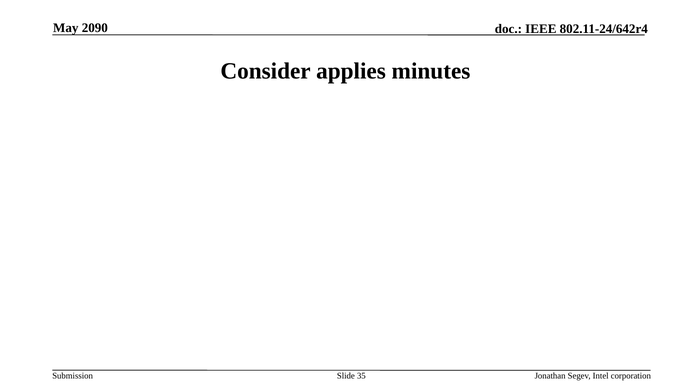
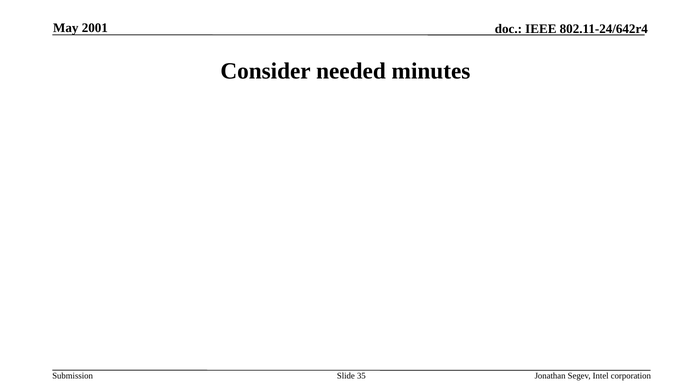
2090: 2090 -> 2001
applies: applies -> needed
